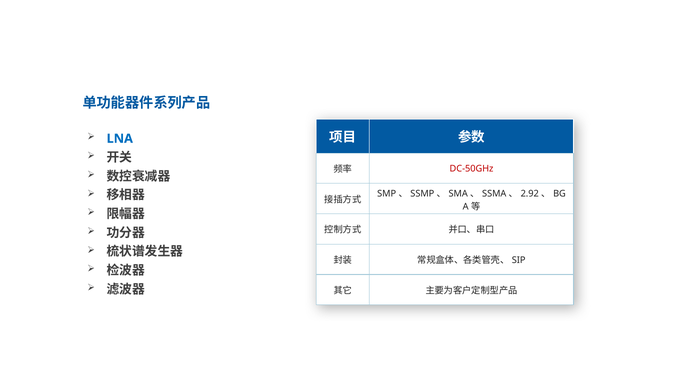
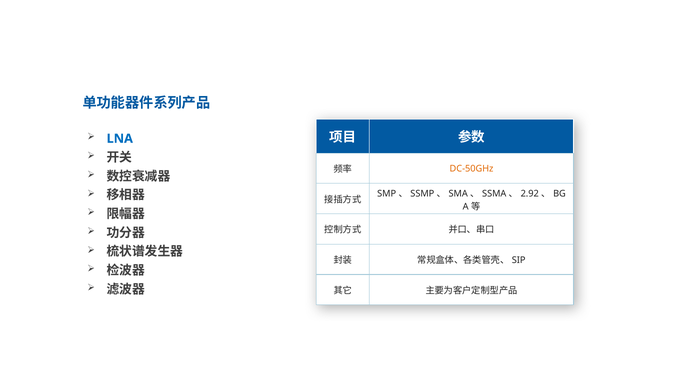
DC-50GHz colour: red -> orange
